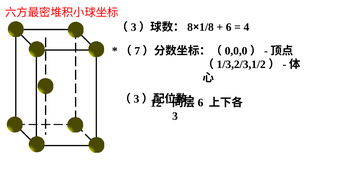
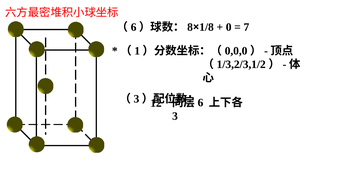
3 at (134, 27): 3 -> 6
6 at (229, 27): 6 -> 0
4: 4 -> 7
7: 7 -> 1
